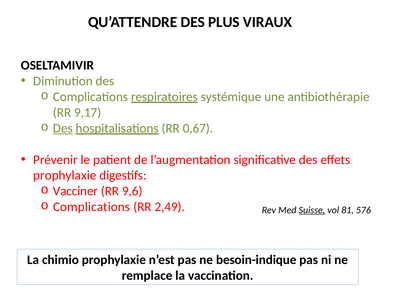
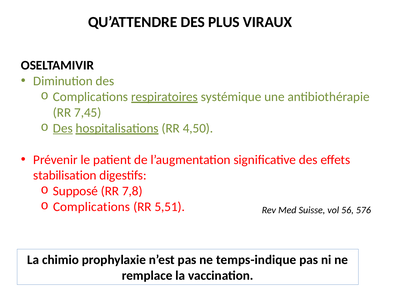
9,17: 9,17 -> 7,45
0,67: 0,67 -> 4,50
prophylaxie at (65, 176): prophylaxie -> stabilisation
Vacciner: Vacciner -> Supposé
9,6: 9,6 -> 7,8
2,49: 2,49 -> 5,51
Suisse underline: present -> none
81: 81 -> 56
besoin-indique: besoin-indique -> temps-indique
